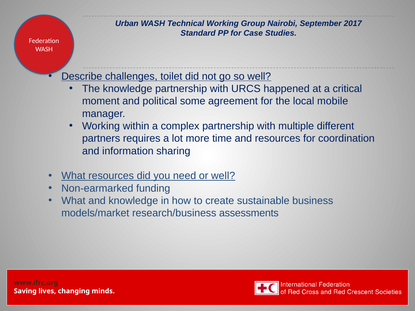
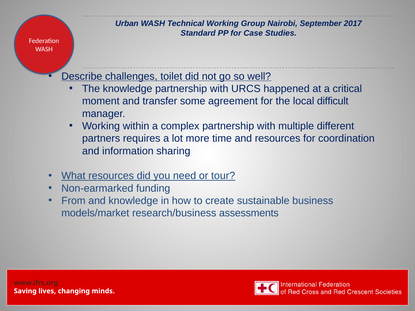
political: political -> transfer
mobile: mobile -> difficult
or well: well -> tour
What at (73, 201): What -> From
